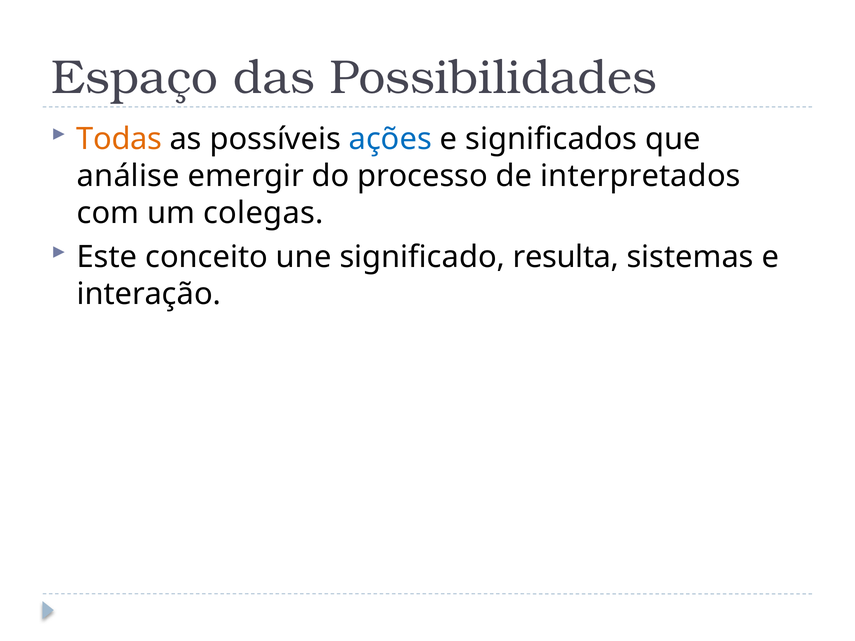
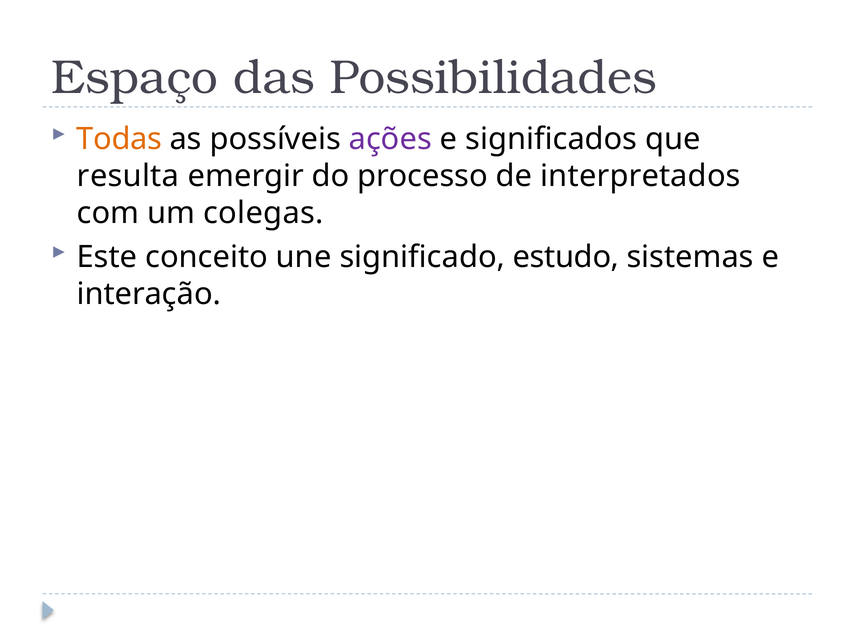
ações colour: blue -> purple
análise: análise -> resulta
resulta: resulta -> estudo
